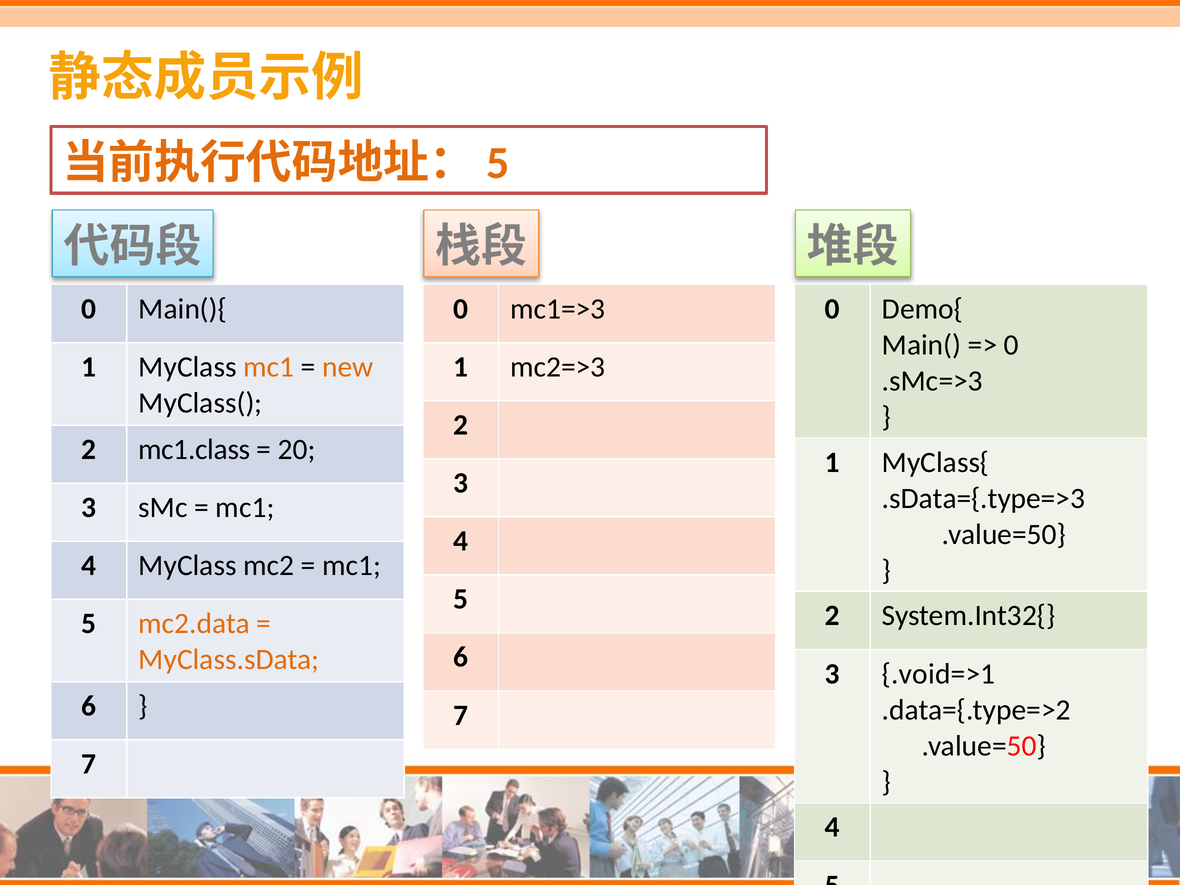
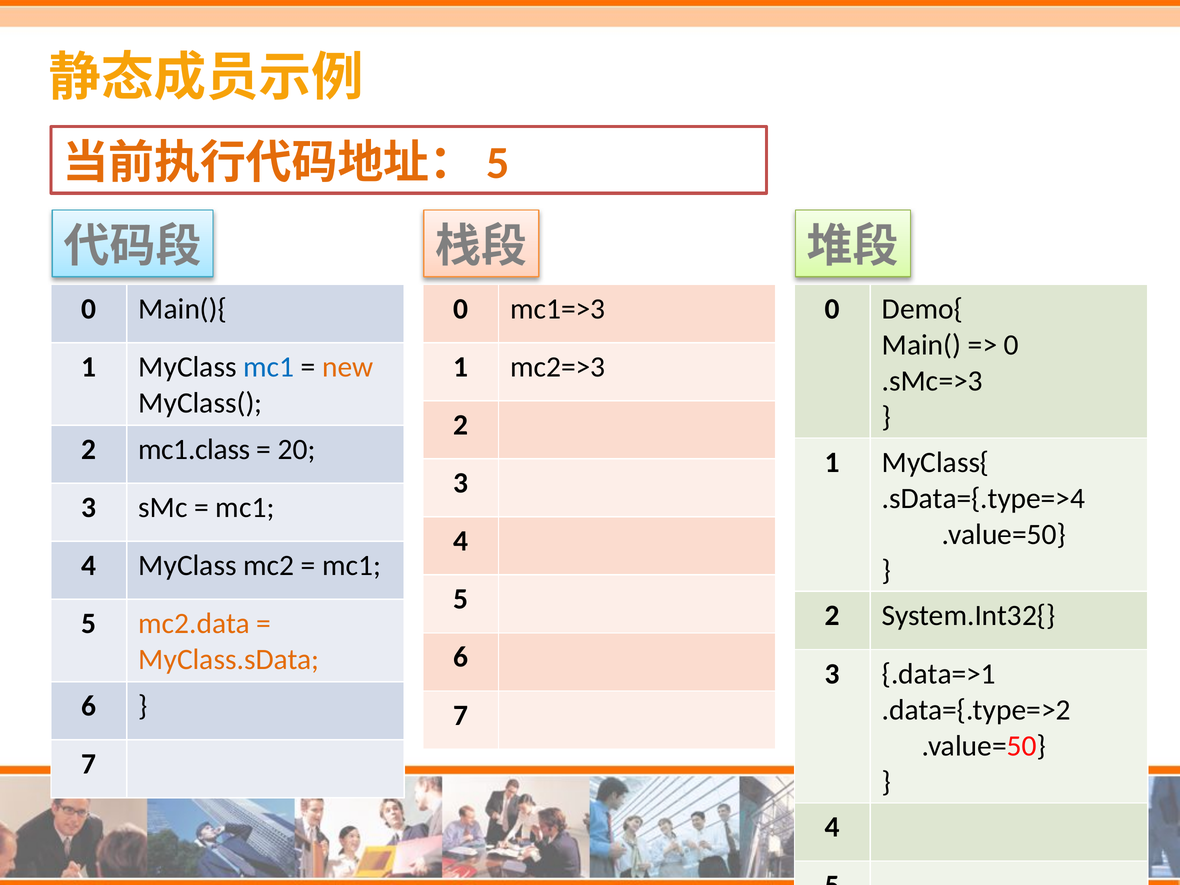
mc1 at (269, 367) colour: orange -> blue
.sData={.type=>3: .sData={.type=>3 -> .sData={.type=>4
.void=>1: .void=>1 -> .data=>1
